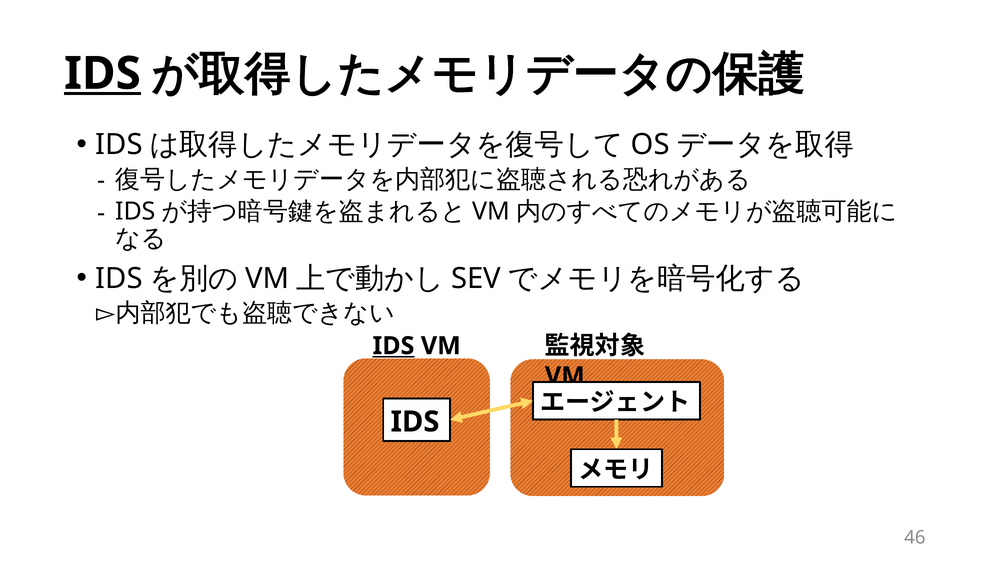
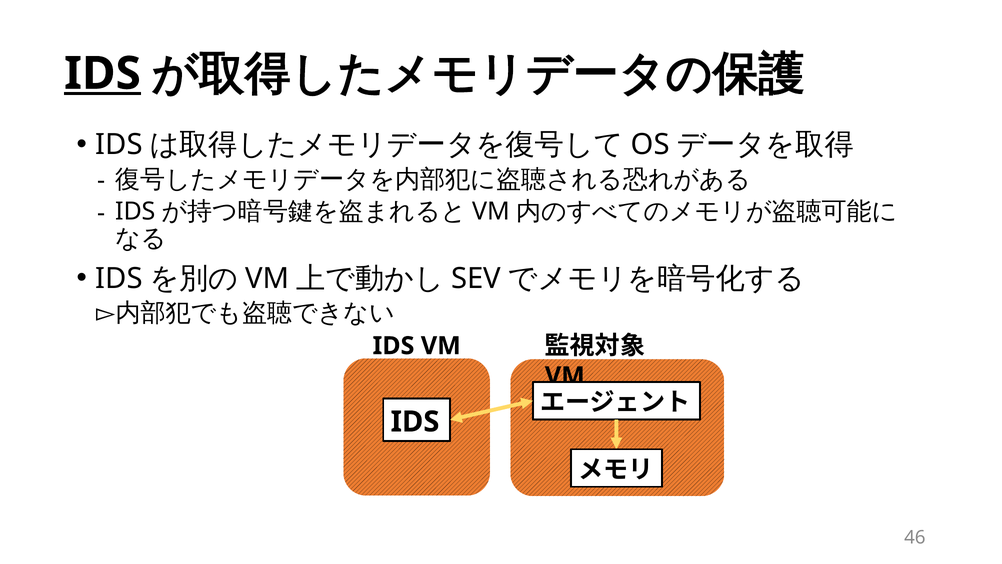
IDS at (393, 346) underline: present -> none
